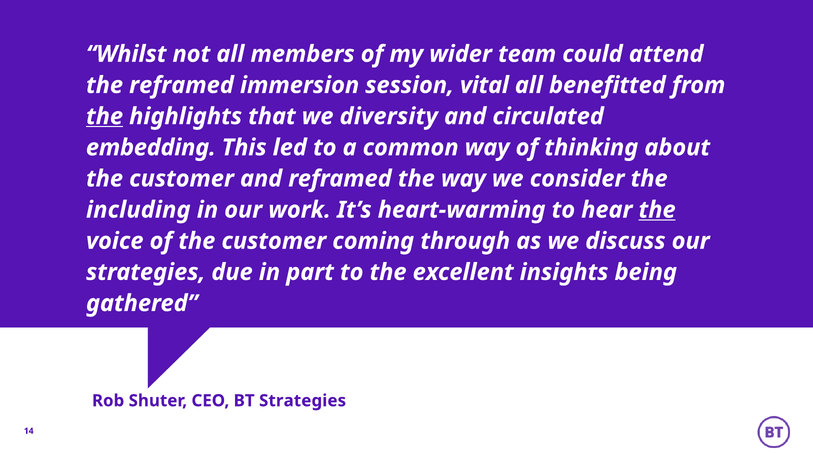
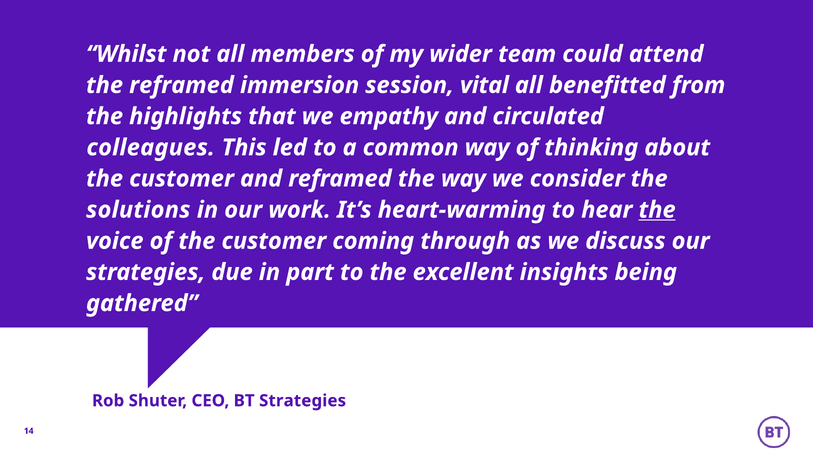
the at (105, 116) underline: present -> none
diversity: diversity -> empathy
embedding: embedding -> colleagues
including: including -> solutions
